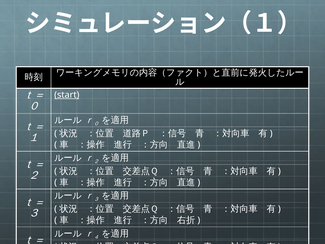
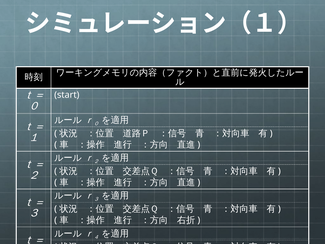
start underline: present -> none
